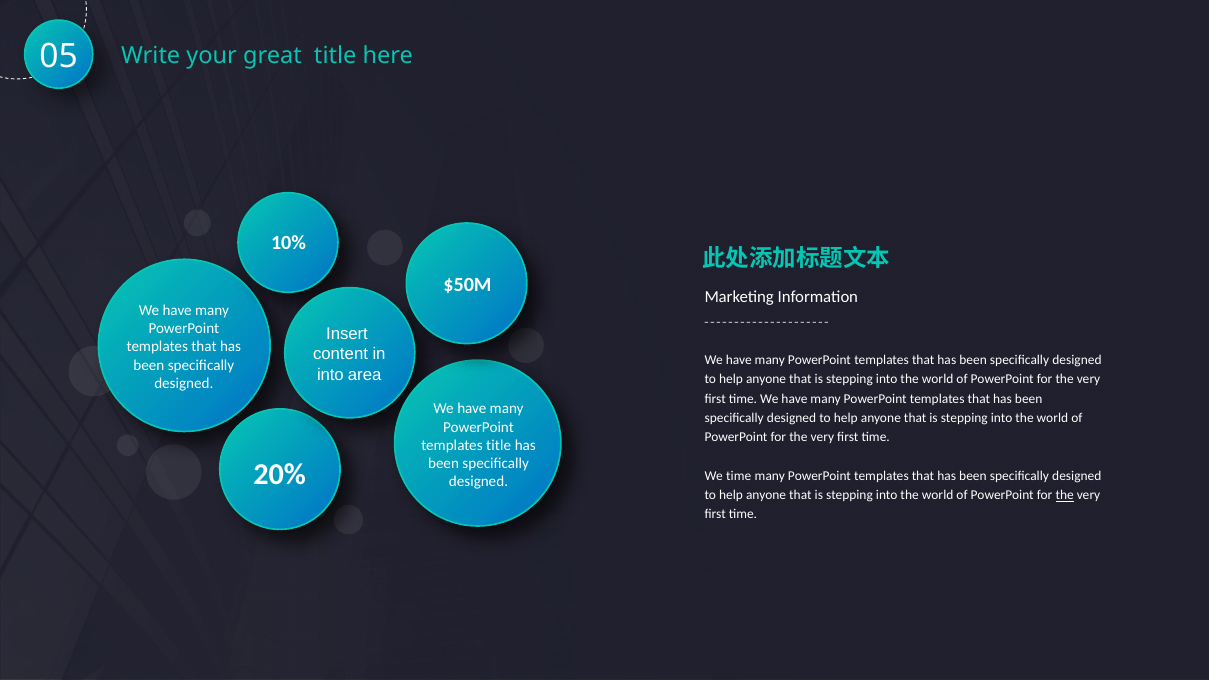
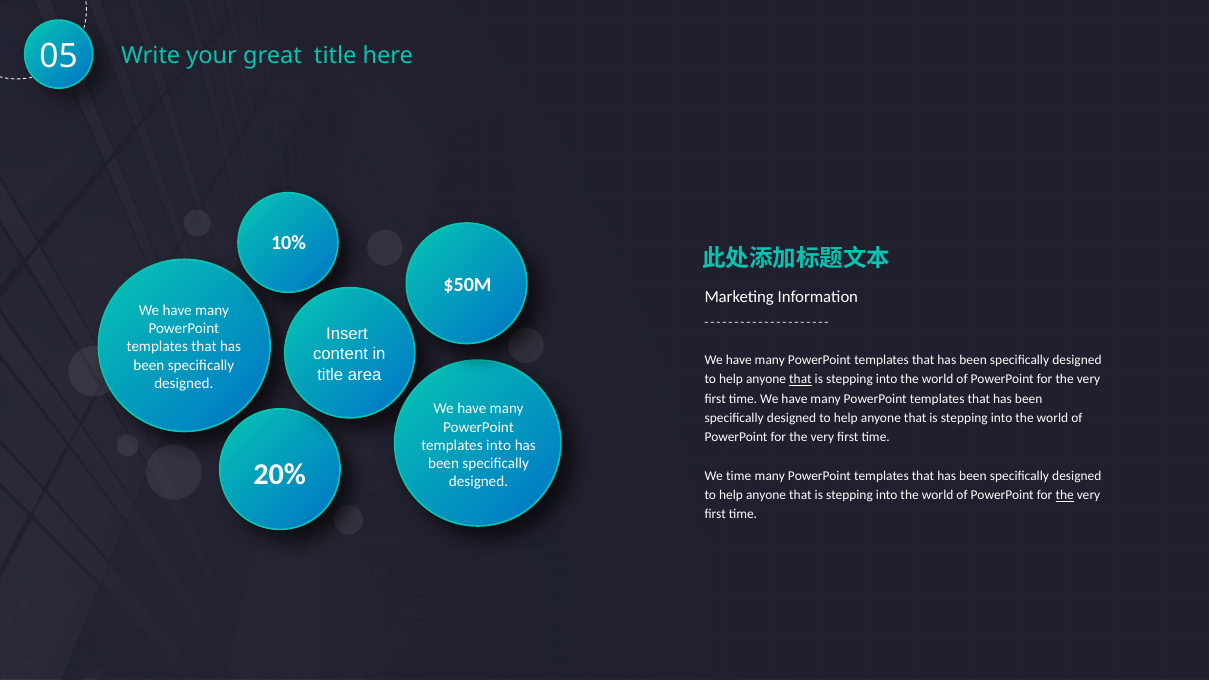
into at (330, 375): into -> title
that at (800, 379) underline: none -> present
templates title: title -> into
